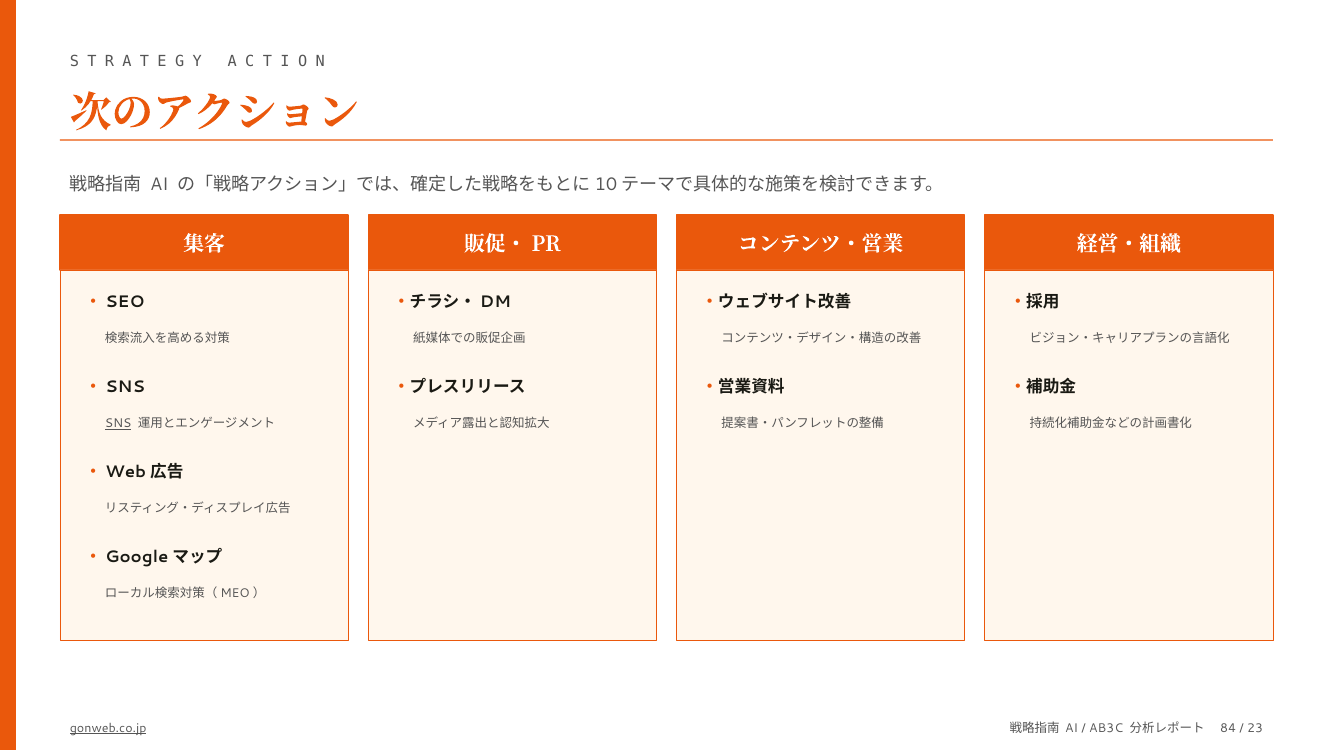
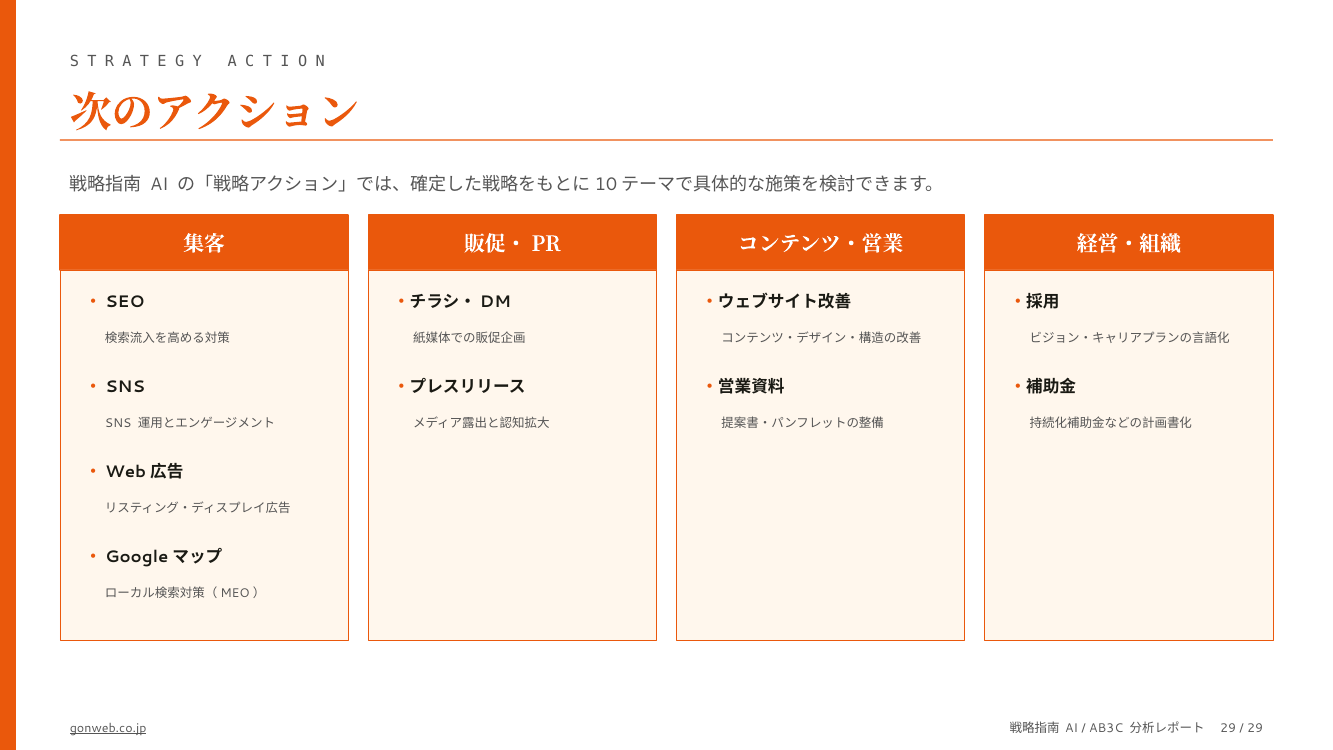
SNS underline: present -> none
84 at (1228, 728): 84 -> 29
23 at (1255, 728): 23 -> 29
